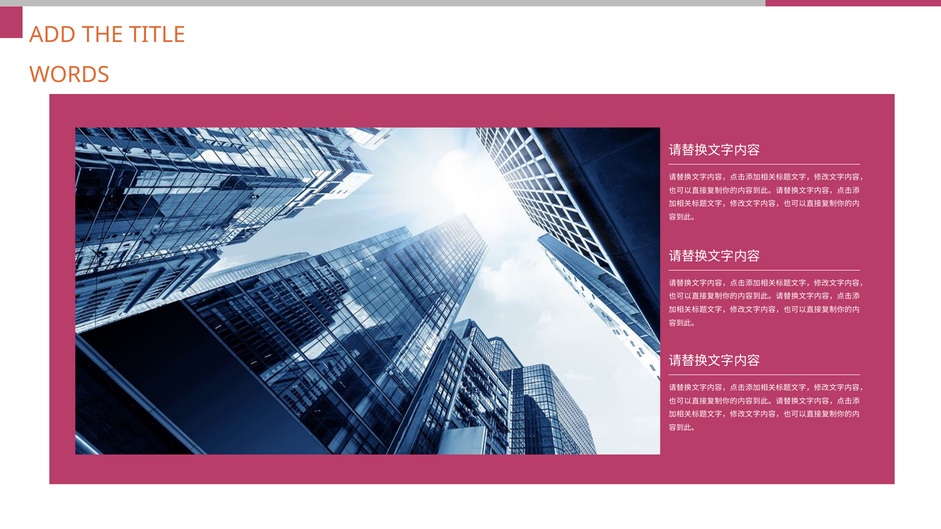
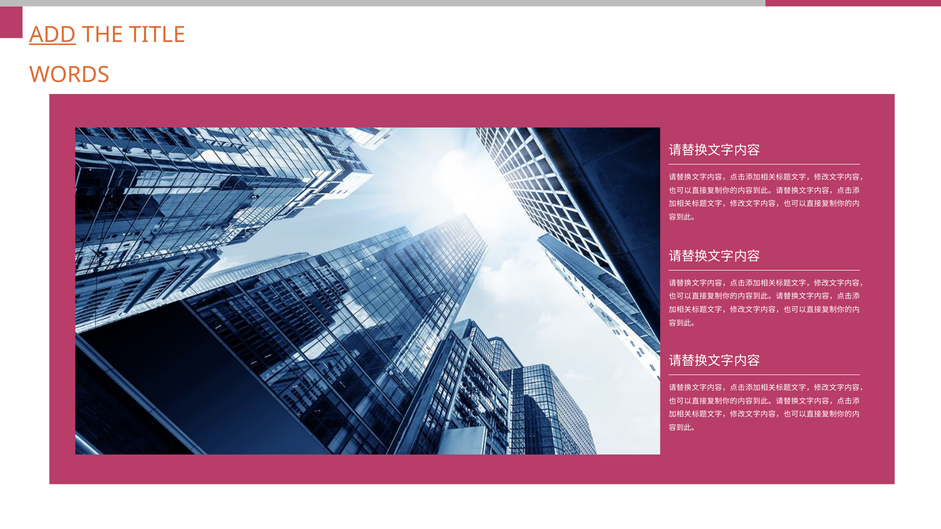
ADD at (53, 35) underline: none -> present
